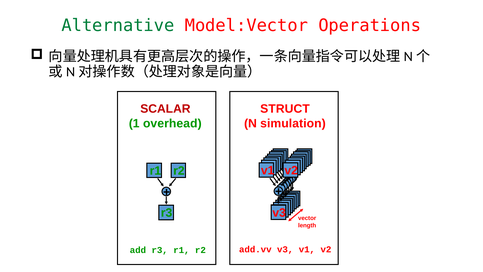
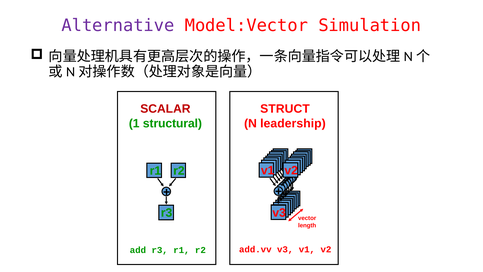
Alternative colour: green -> purple
Operations: Operations -> Simulation
overhead: overhead -> structural
simulation: simulation -> leadership
